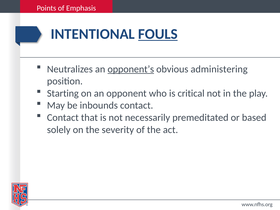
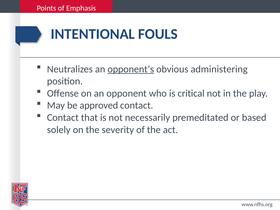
FOULS underline: present -> none
Starting: Starting -> Offense
inbounds: inbounds -> approved
